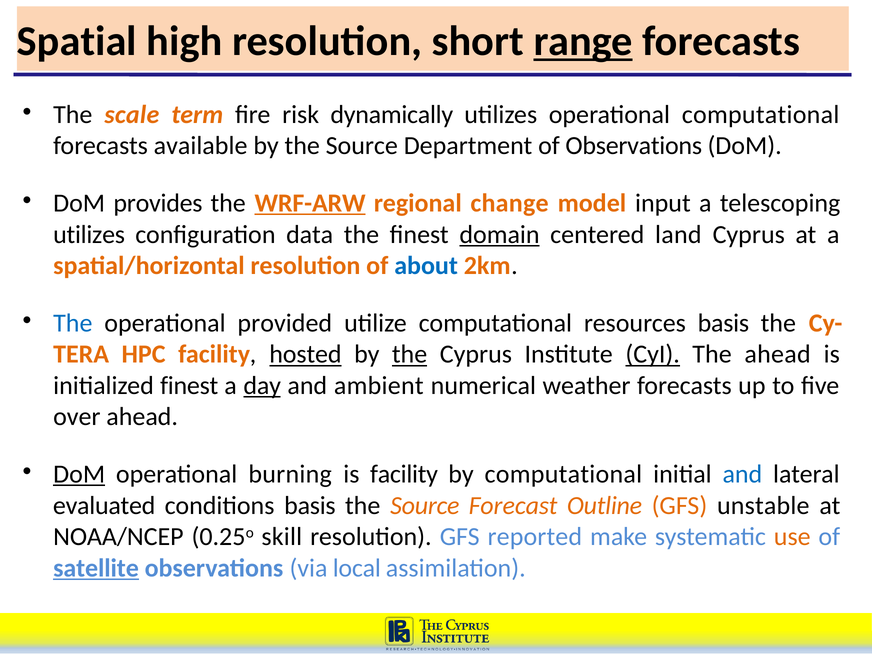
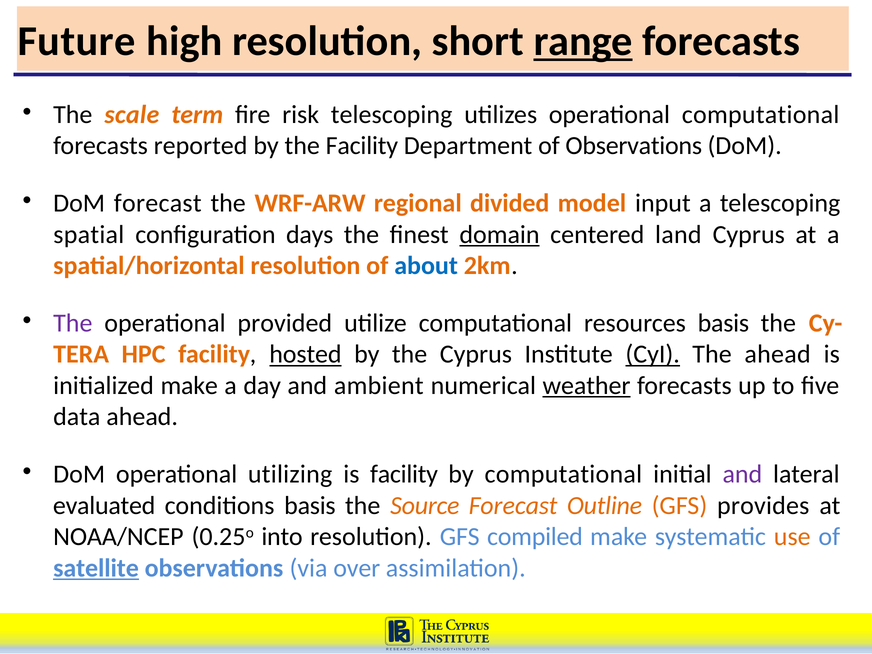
Spatial: Spatial -> Future
risk dynamically: dynamically -> telescoping
available: available -> reported
by the Source: Source -> Facility
DoM provides: provides -> forecast
WRF-ARW underline: present -> none
change: change -> divided
utilizes at (89, 235): utilizes -> spatial
data: data -> days
The at (73, 323) colour: blue -> purple
the at (410, 354) underline: present -> none
initialized finest: finest -> make
day underline: present -> none
weather underline: none -> present
over: over -> data
DoM at (79, 474) underline: present -> none
burning: burning -> utilizing
and at (742, 474) colour: blue -> purple
unstable: unstable -> provides
skill: skill -> into
reported: reported -> compiled
local: local -> over
